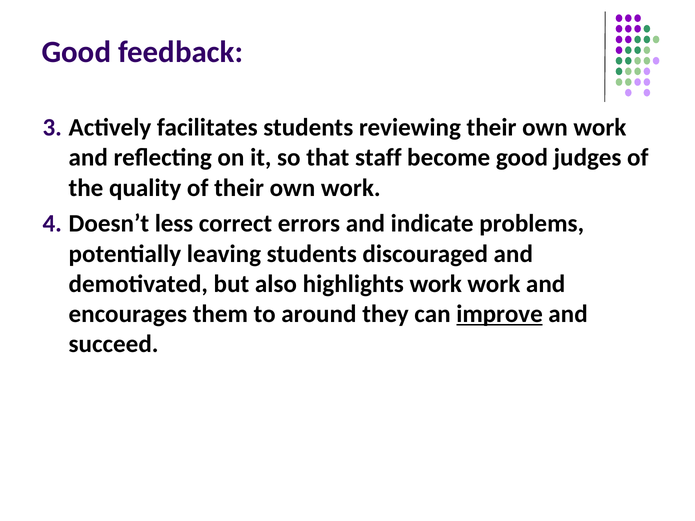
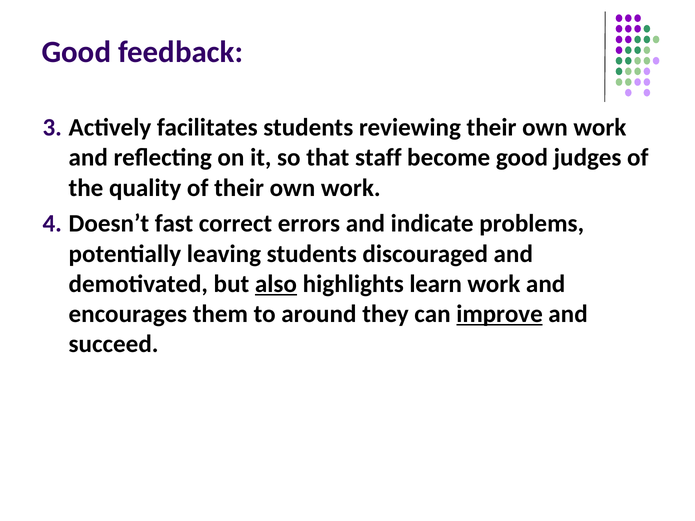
less: less -> fast
also underline: none -> present
highlights work: work -> learn
